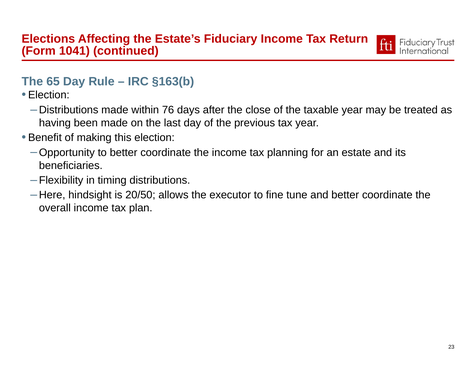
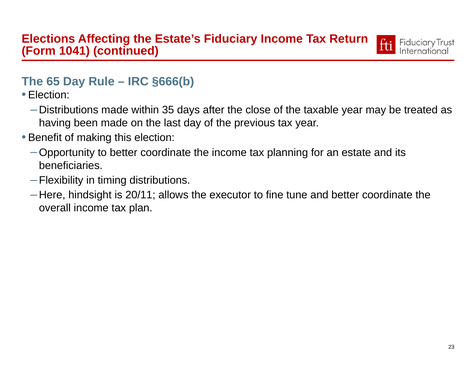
§163(b: §163(b -> §666(b
76: 76 -> 35
20/50: 20/50 -> 20/11
